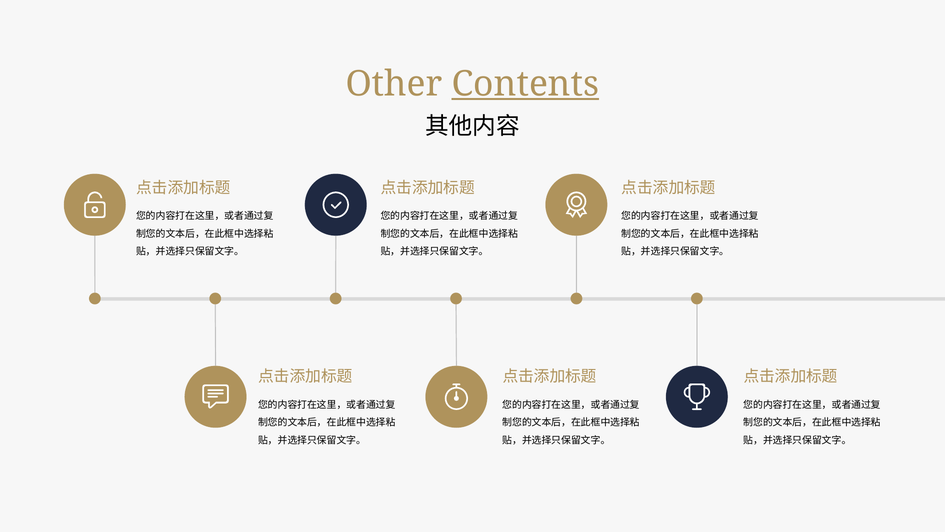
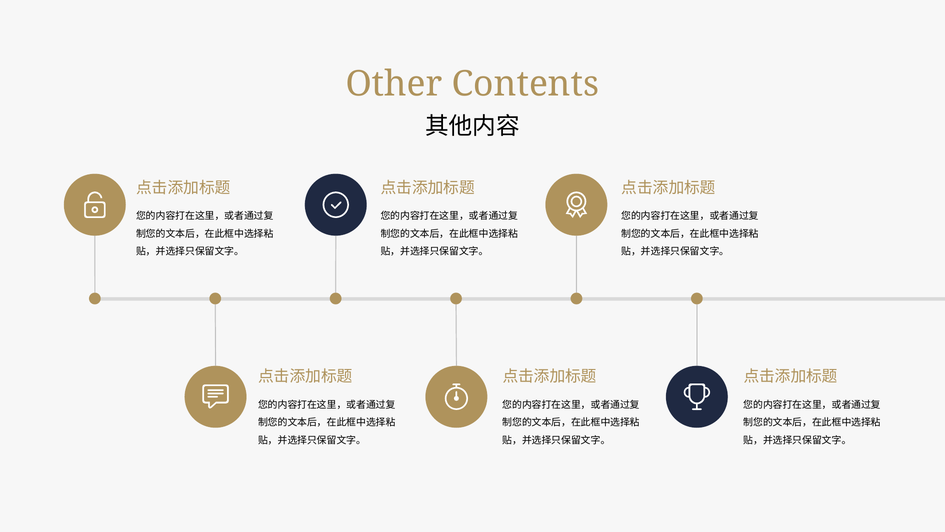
Contents underline: present -> none
